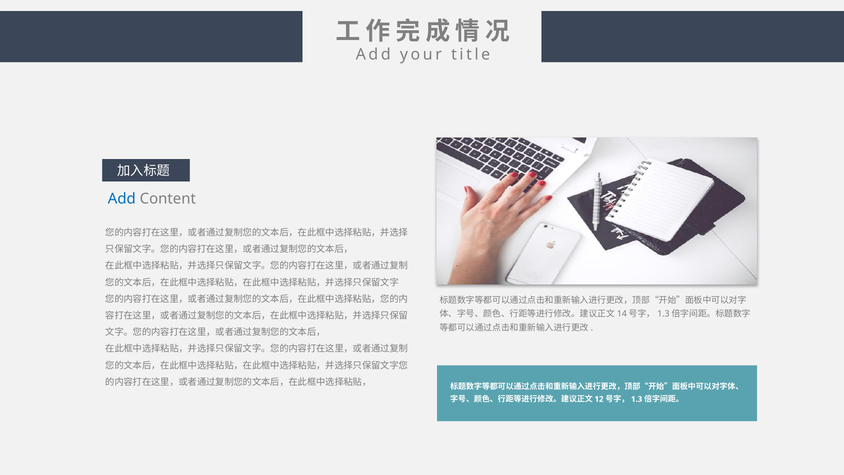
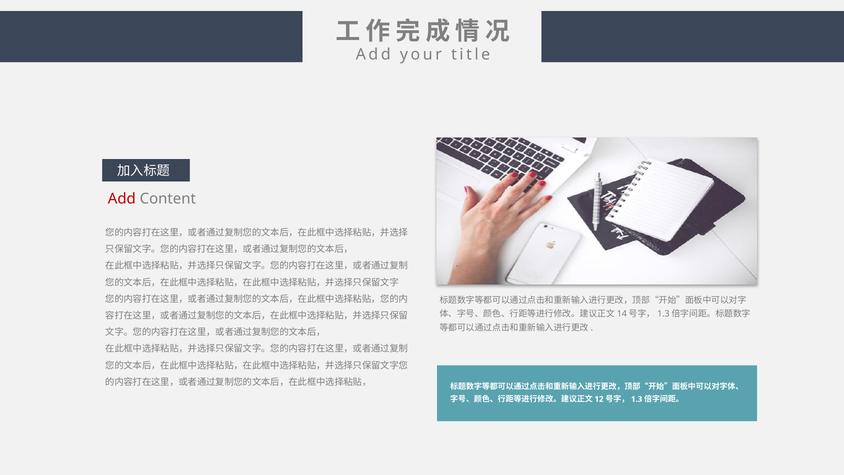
Add at (122, 199) colour: blue -> red
